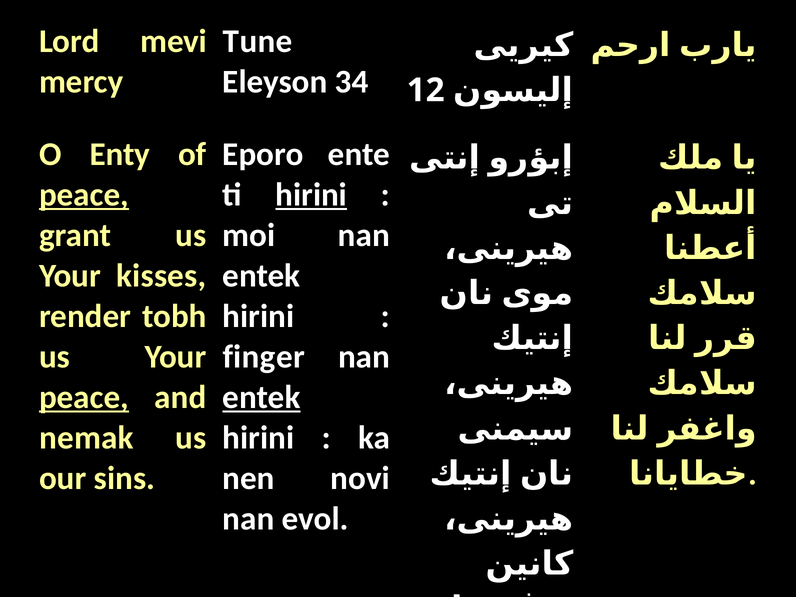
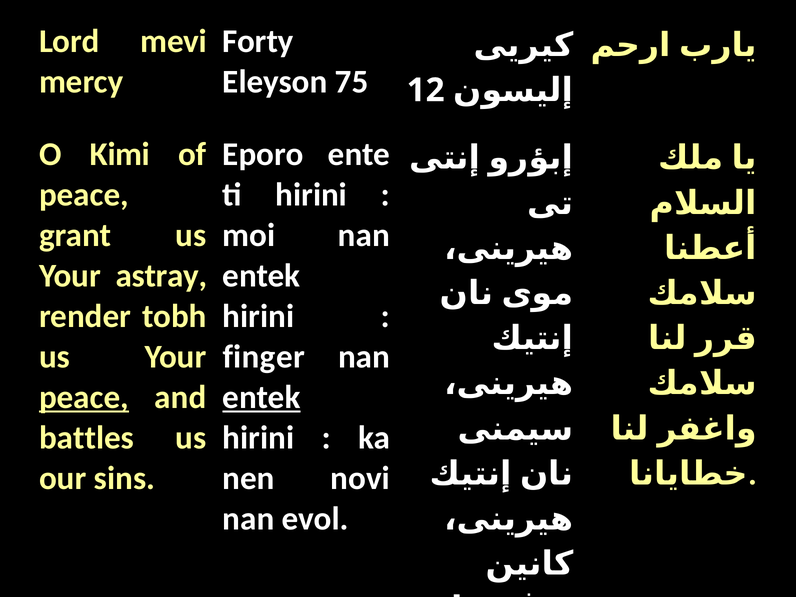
Tune: Tune -> Forty
34: 34 -> 75
Enty: Enty -> Kimi
peace at (84, 195) underline: present -> none
hirini at (311, 195) underline: present -> none
kisses: kisses -> astray
nemak: nemak -> battles
